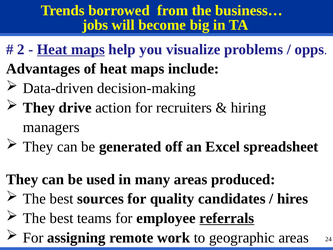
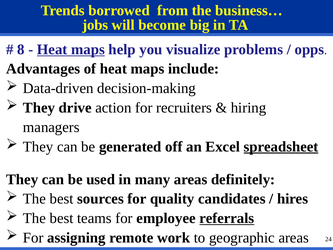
2: 2 -> 8
spreadsheet underline: none -> present
produced: produced -> definitely
